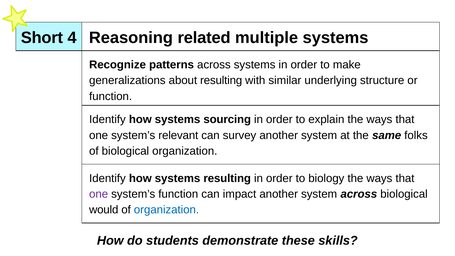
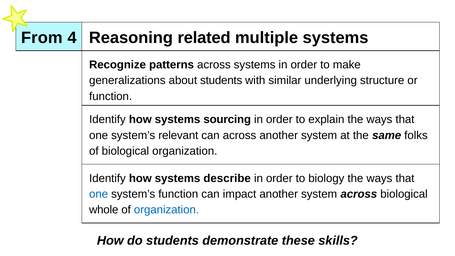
Short: Short -> From
about resulting: resulting -> students
can survey: survey -> across
systems resulting: resulting -> describe
one at (99, 194) colour: purple -> blue
would: would -> whole
